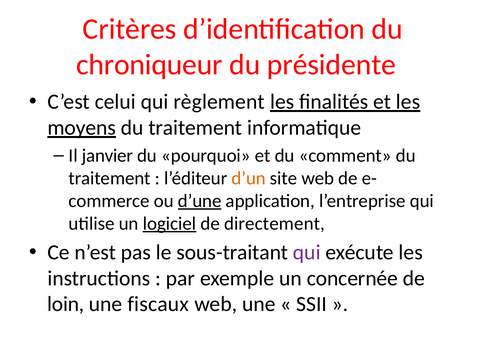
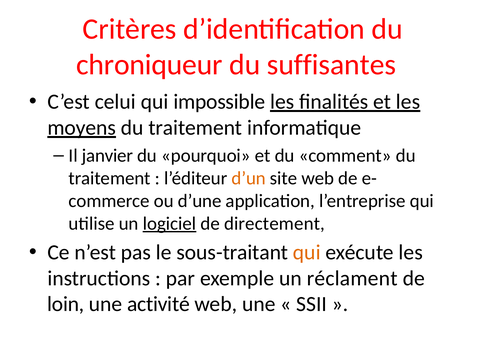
présidente: présidente -> suffisantes
règlement: règlement -> impossible
d’une underline: present -> none
qui at (307, 253) colour: purple -> orange
concernée: concernée -> réclament
fiscaux: fiscaux -> activité
